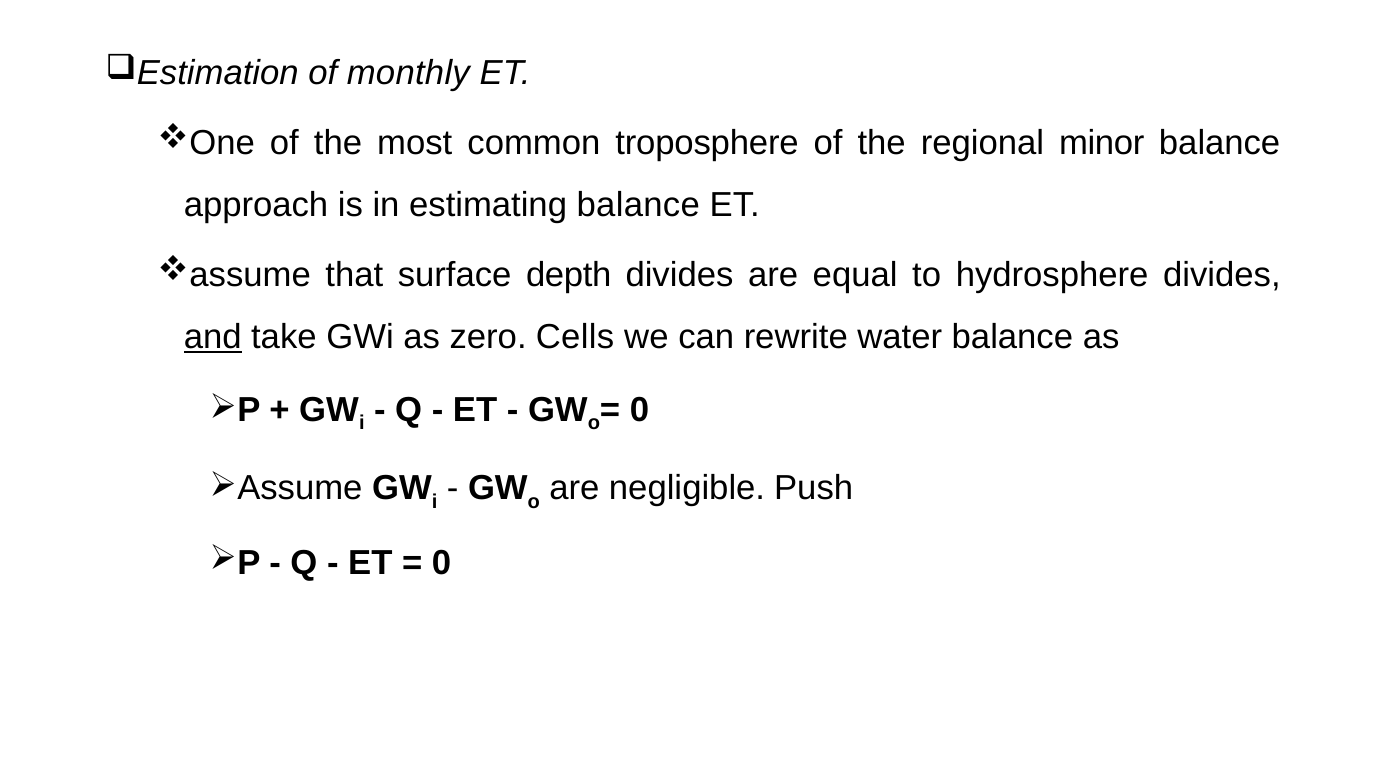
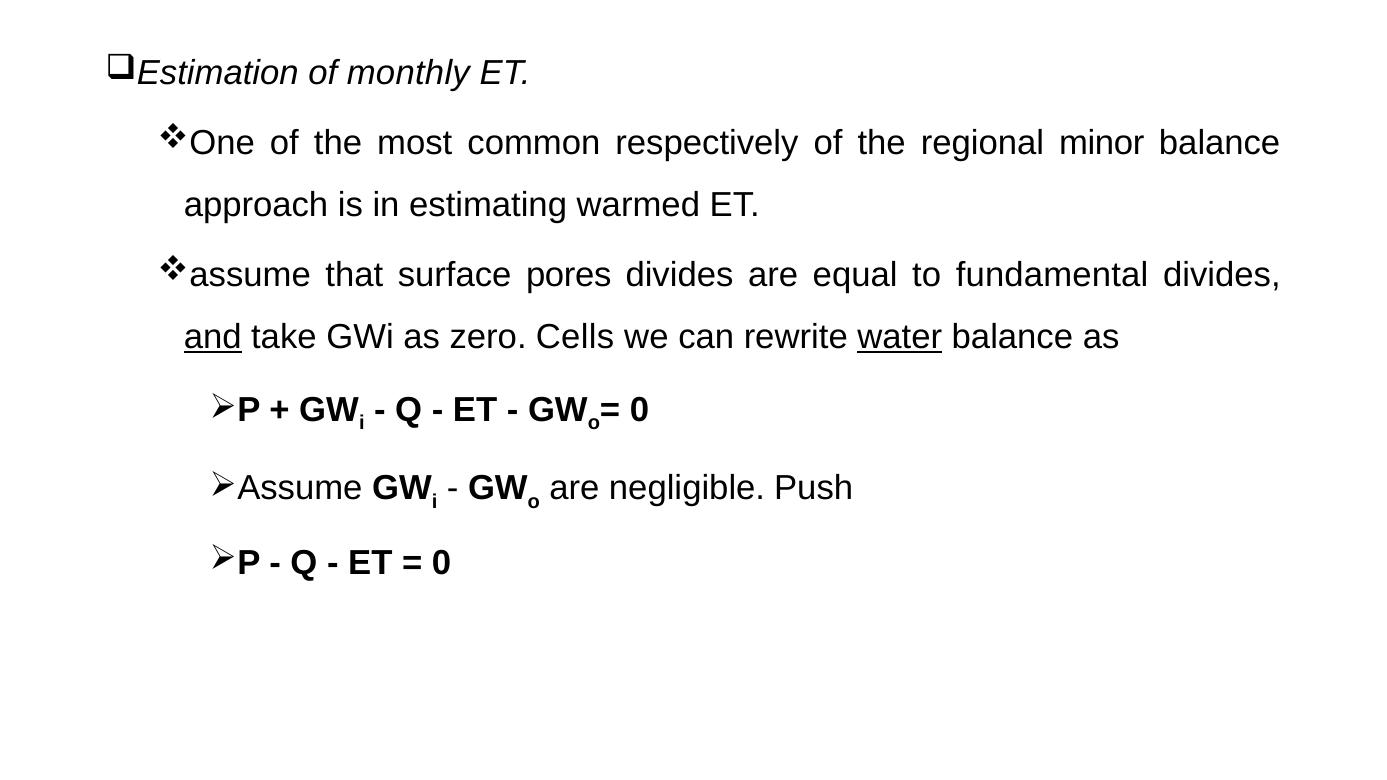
troposphere: troposphere -> respectively
estimating balance: balance -> warmed
depth: depth -> pores
hydrosphere: hydrosphere -> fundamental
water underline: none -> present
